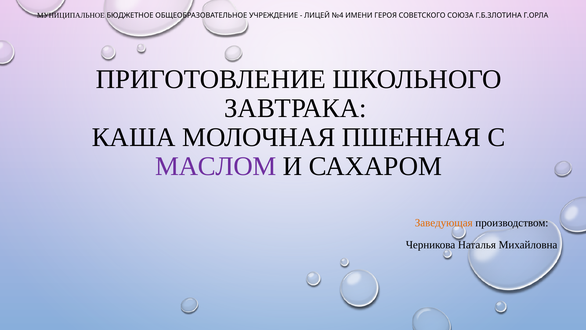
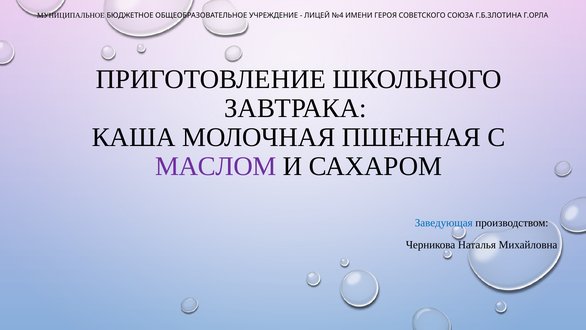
Заведующая colour: orange -> blue
